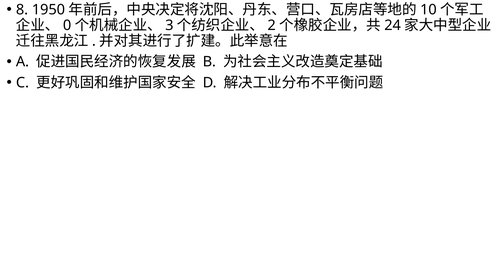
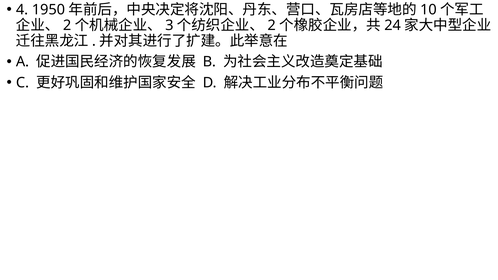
8: 8 -> 4
0 at (67, 25): 0 -> 2
